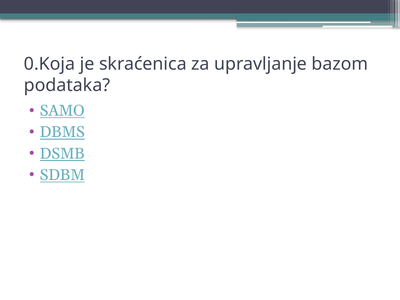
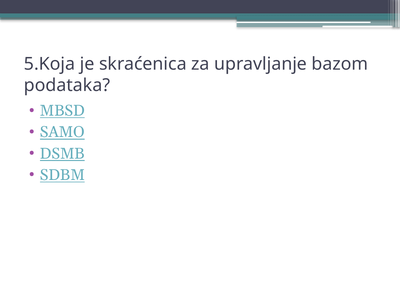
0.Koja: 0.Koja -> 5.Koja
SAMO: SAMO -> MBSD
DBMS: DBMS -> SAMO
